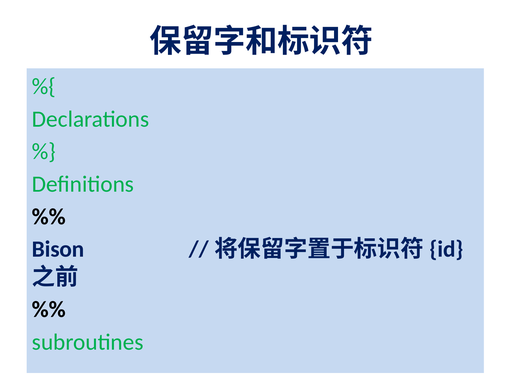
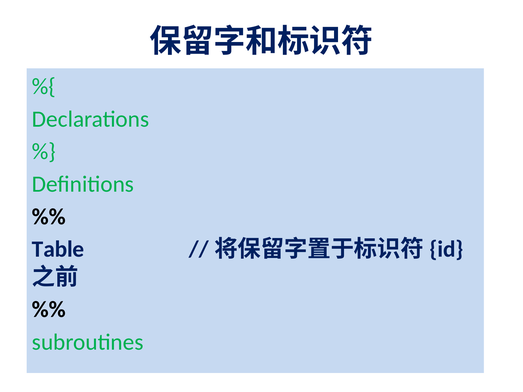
Bison: Bison -> Table
